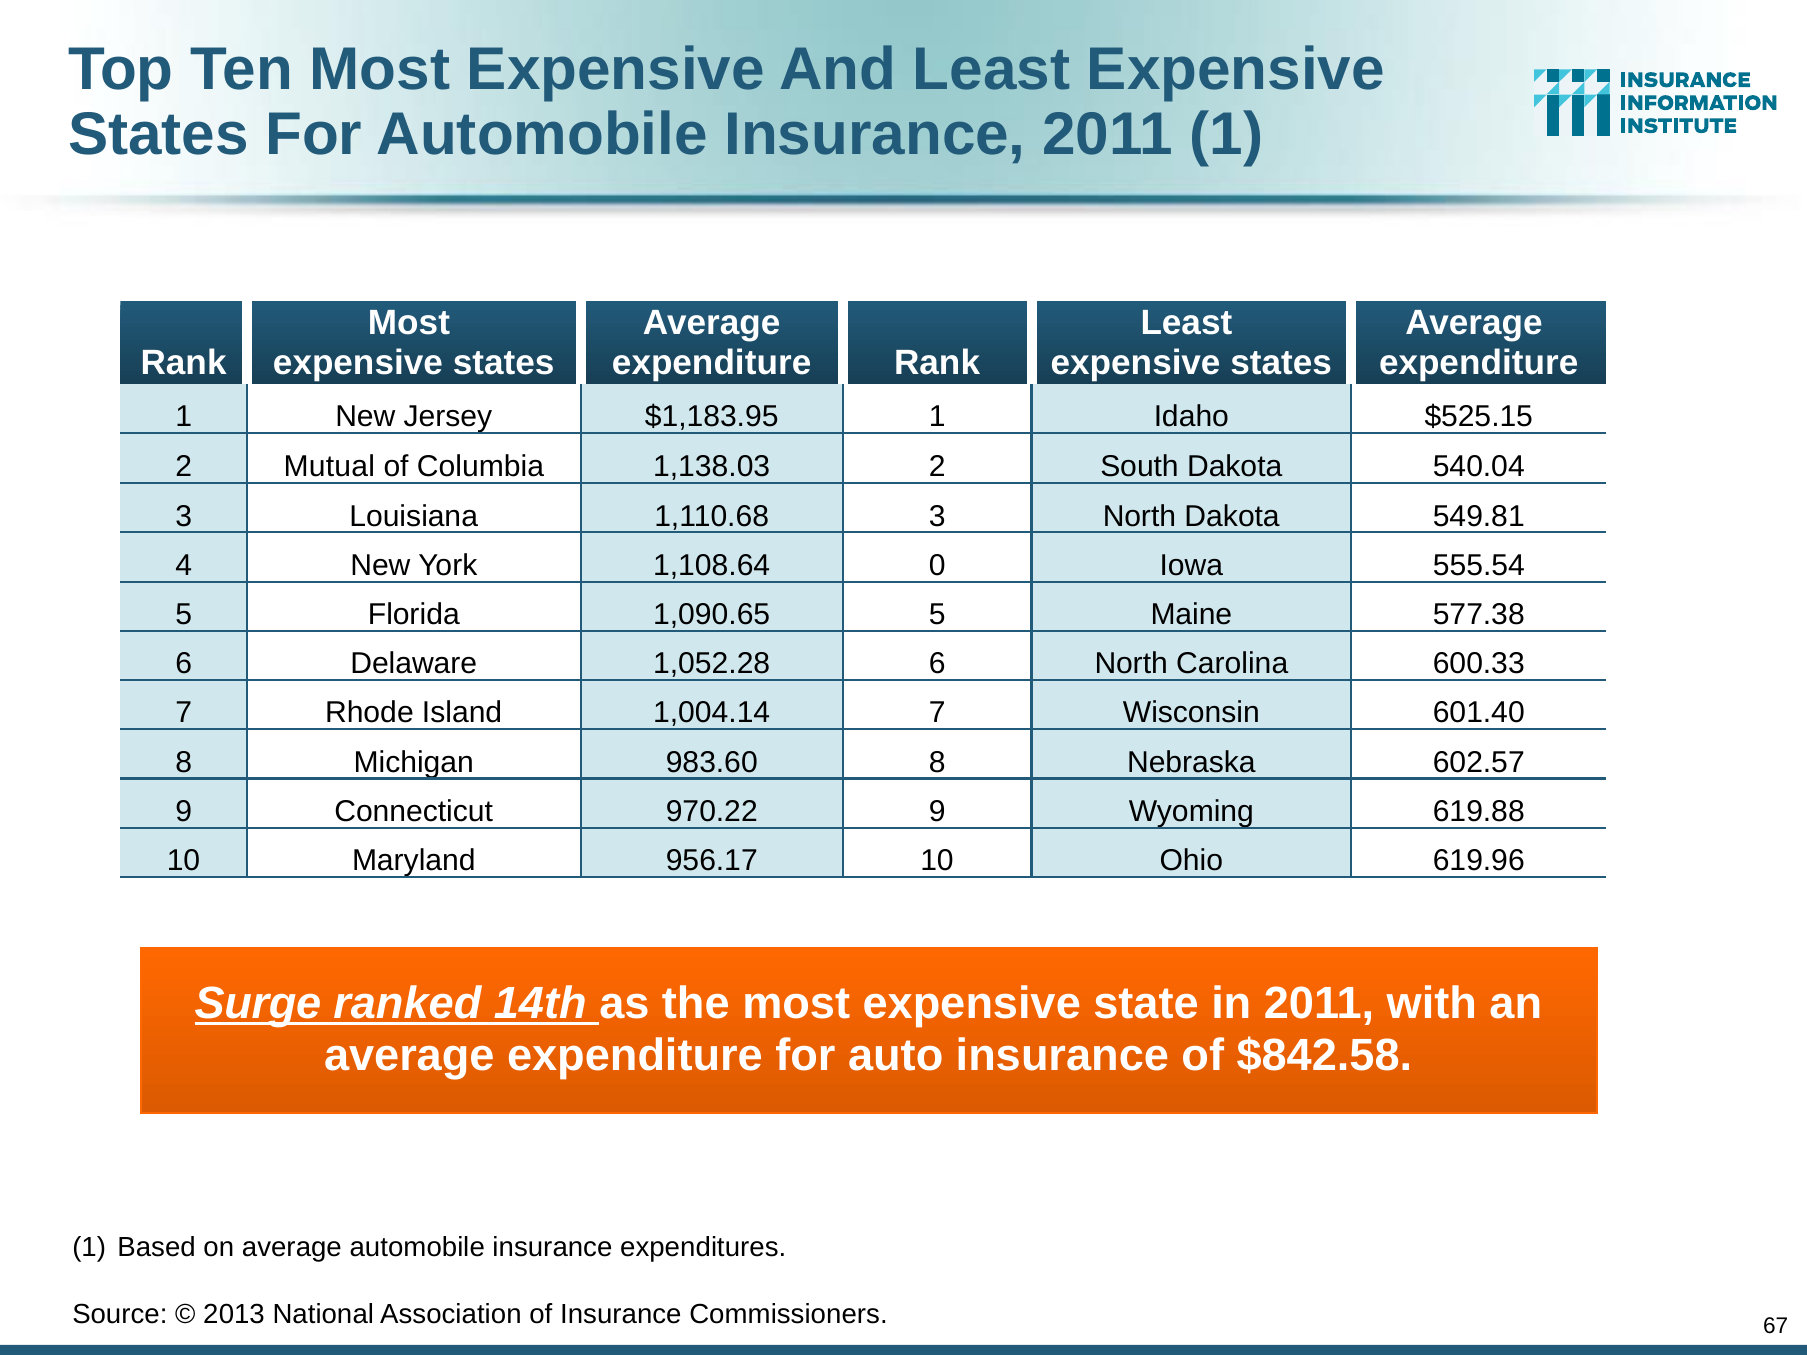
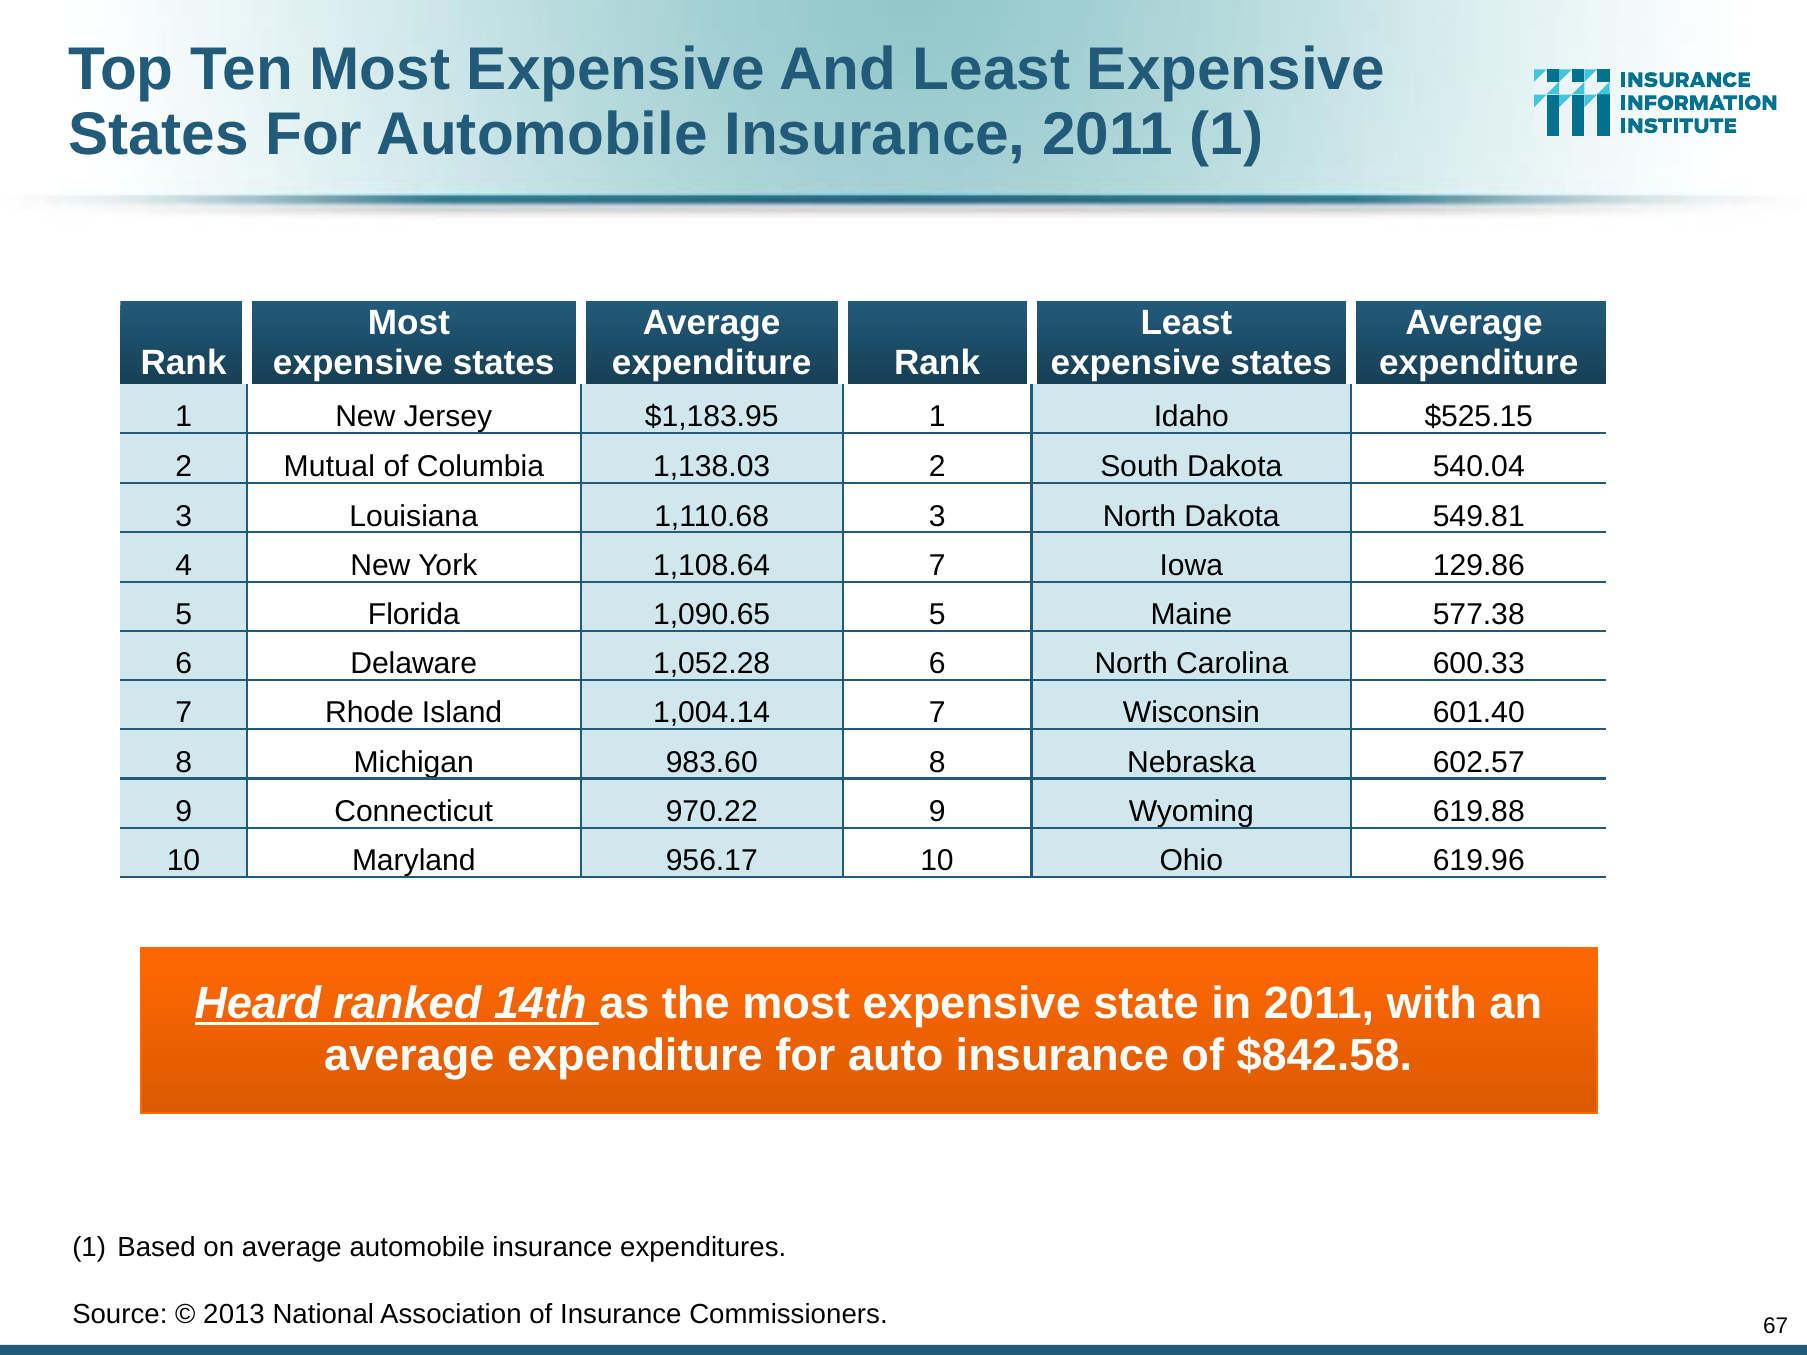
1,108.64 0: 0 -> 7
555.54: 555.54 -> 129.86
Surge: Surge -> Heard
